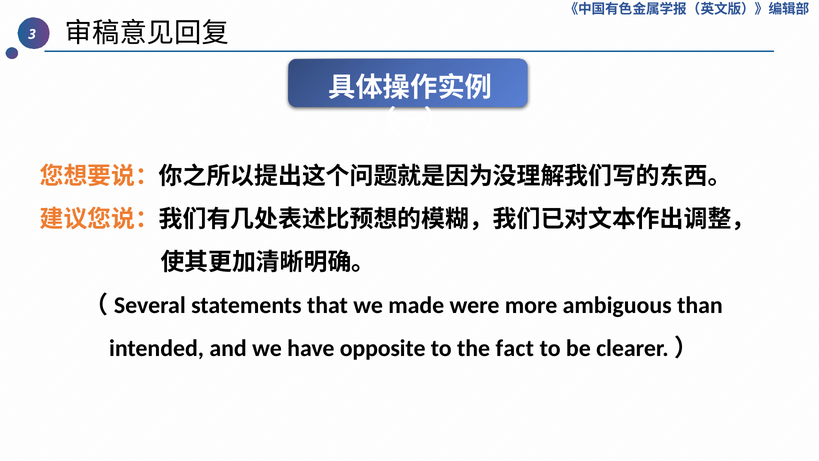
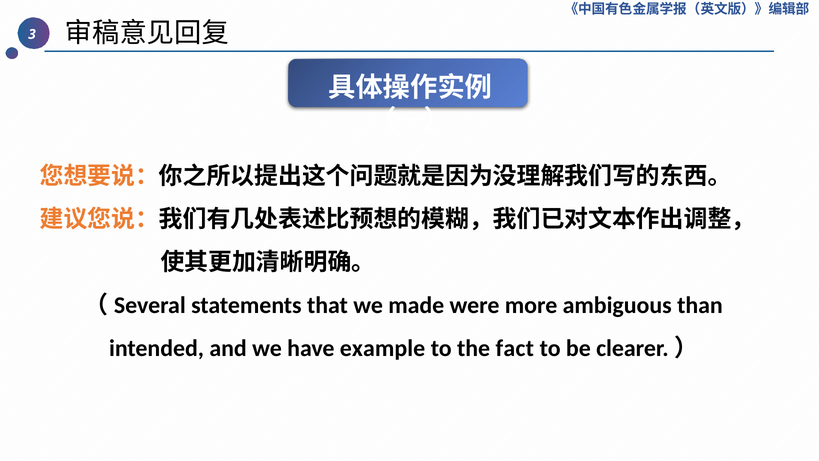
opposite: opposite -> example
